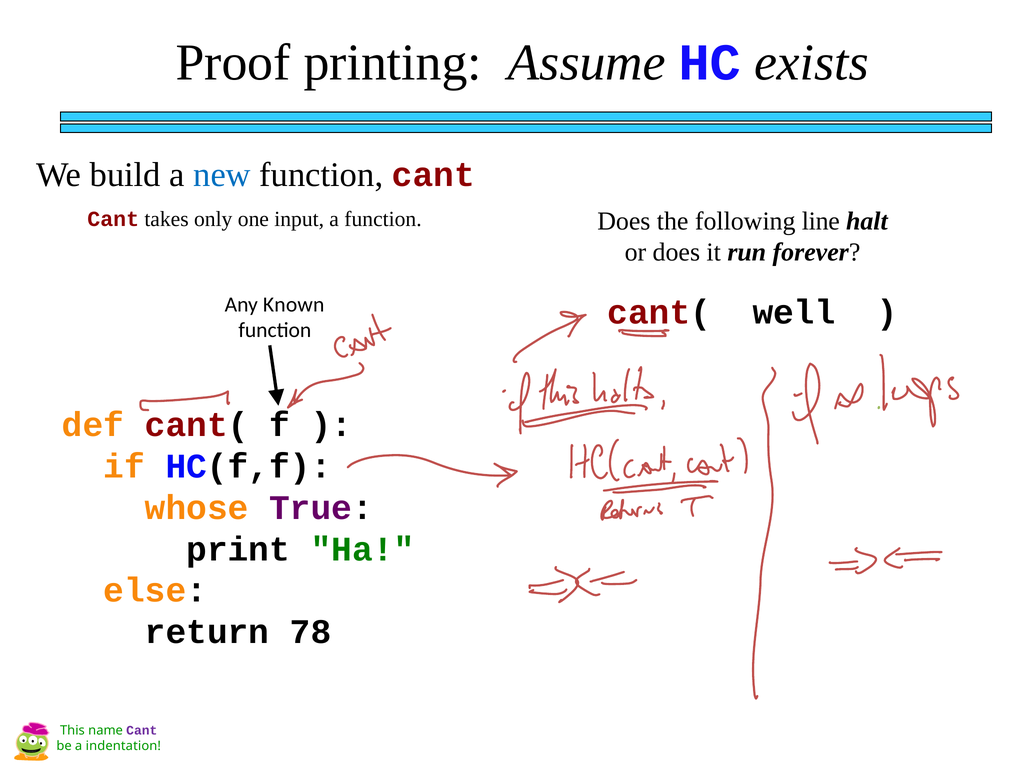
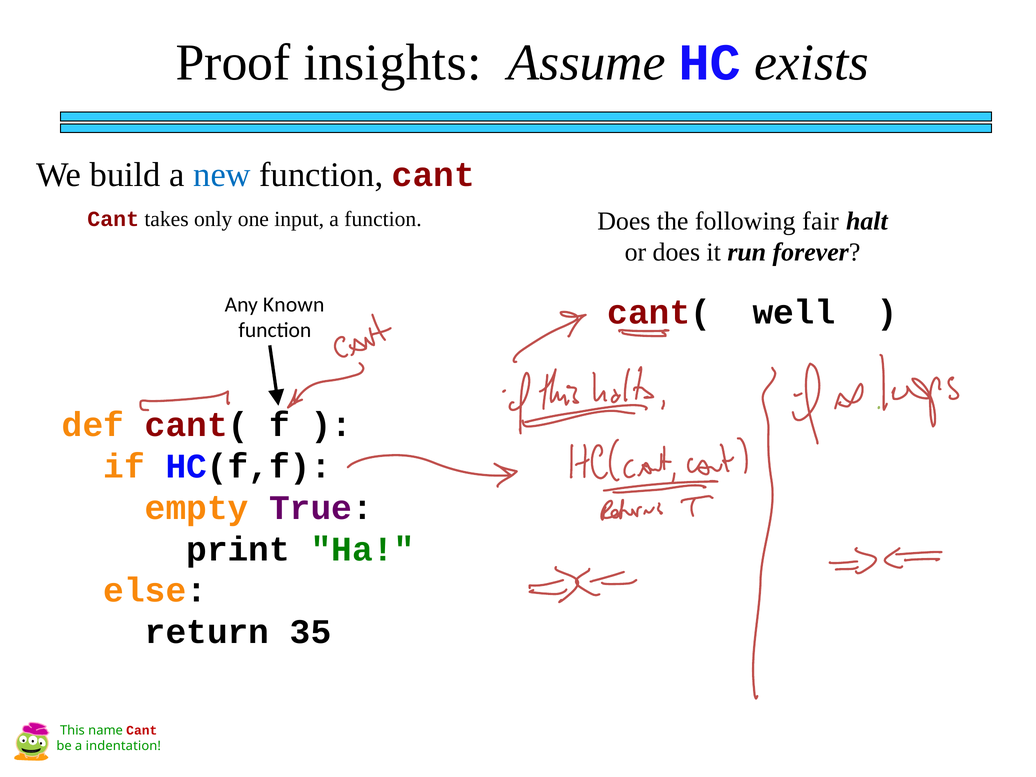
printing: printing -> insights
line: line -> fair
whose: whose -> empty
78: 78 -> 35
Cant at (142, 730) colour: purple -> red
